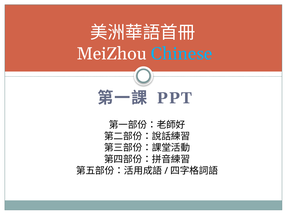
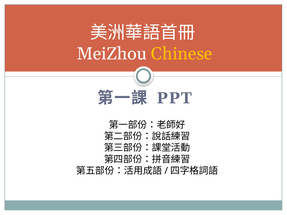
Chinese colour: light blue -> yellow
